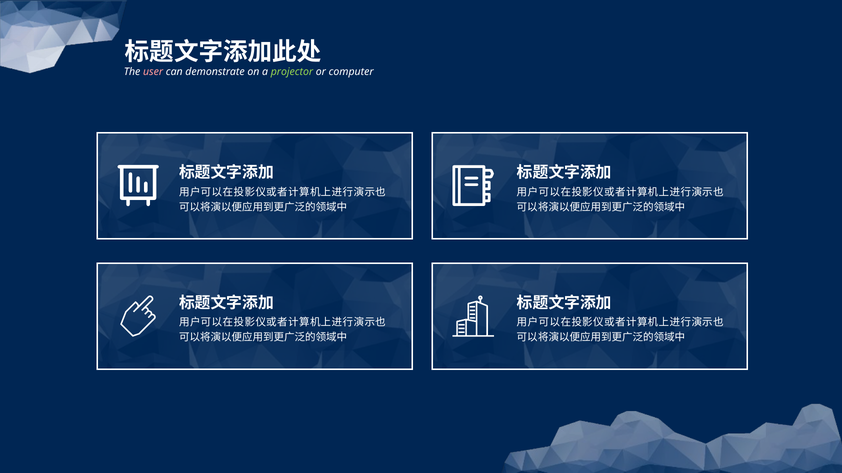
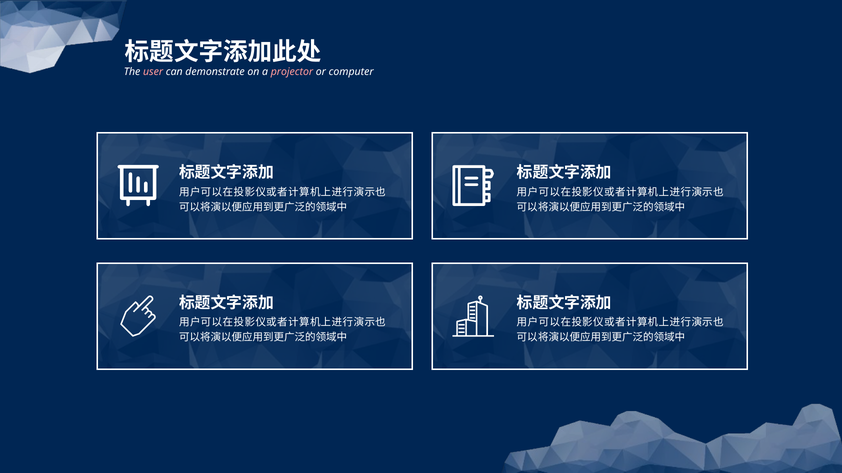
projector colour: light green -> pink
